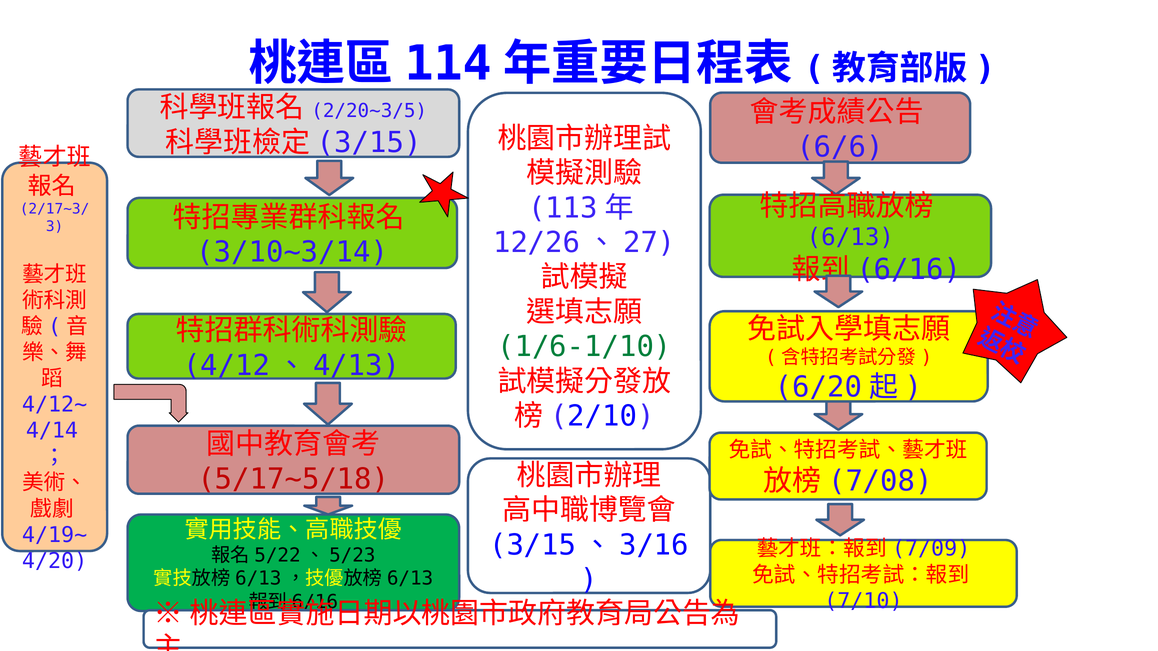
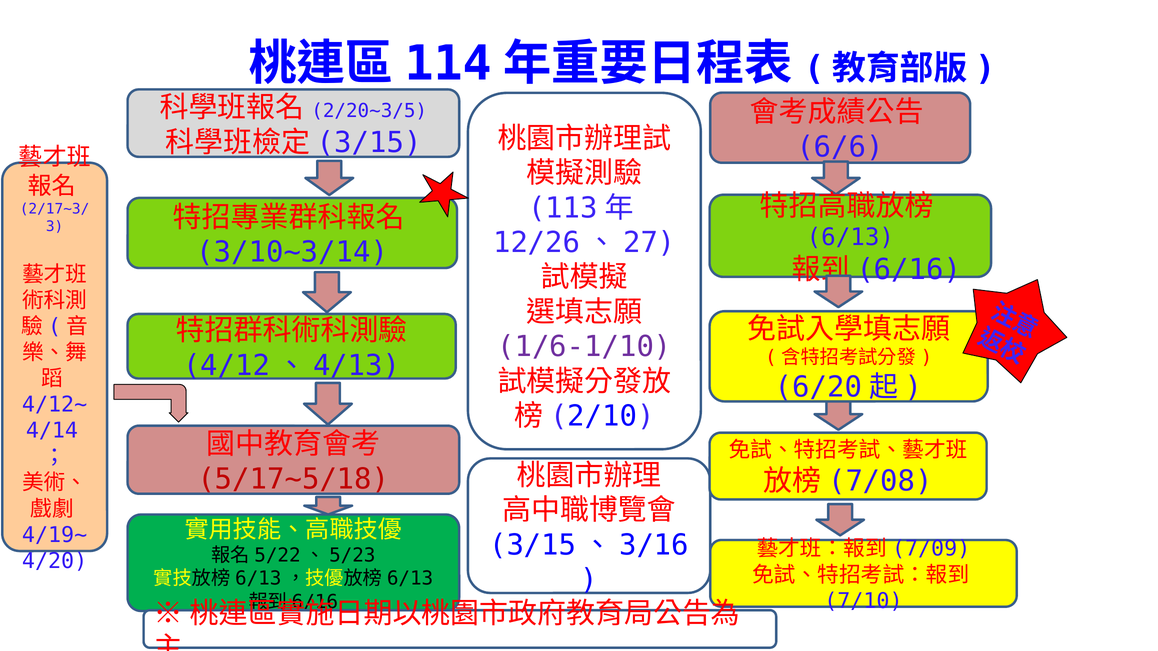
1/6-1/10 colour: green -> purple
